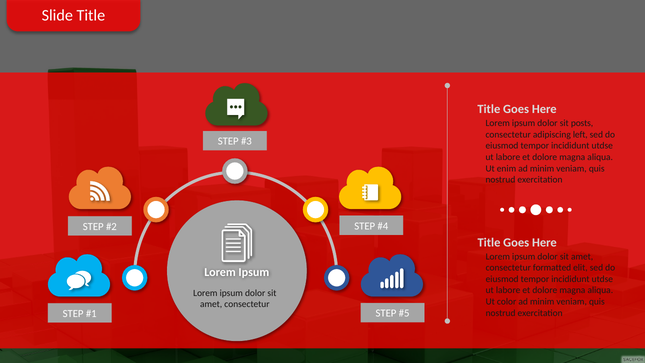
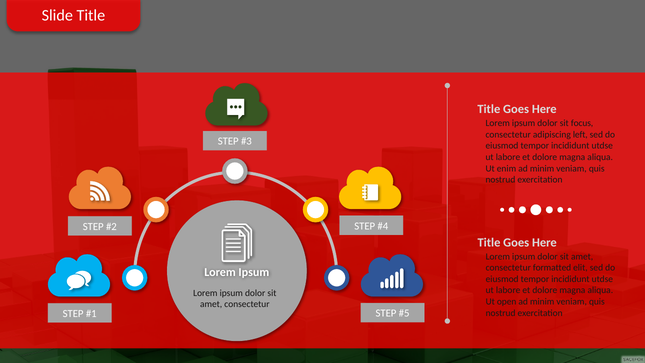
posts: posts -> focus
color: color -> open
